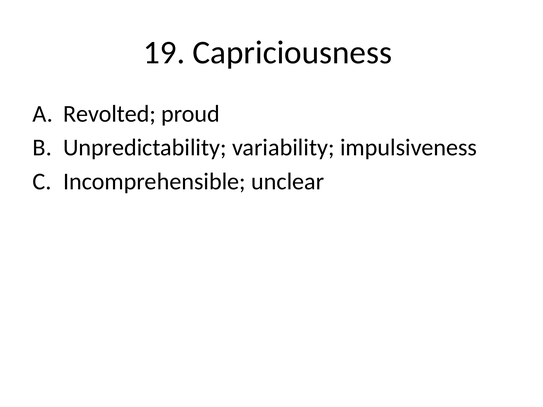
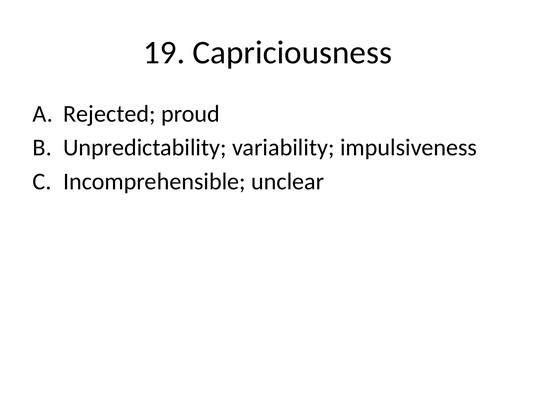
Revolted: Revolted -> Rejected
